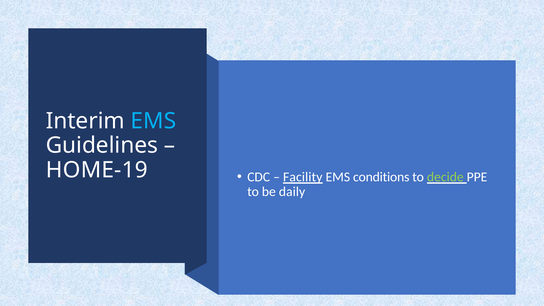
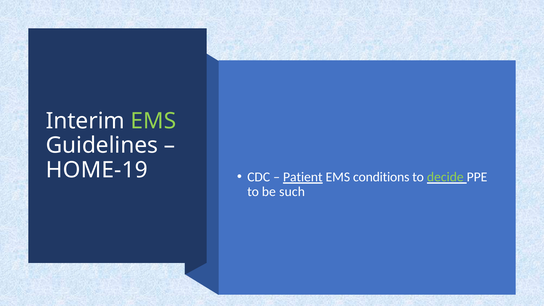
EMS at (153, 121) colour: light blue -> light green
Facility: Facility -> Patient
daily: daily -> such
